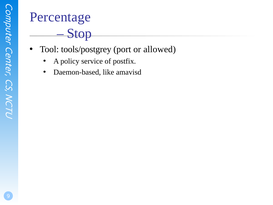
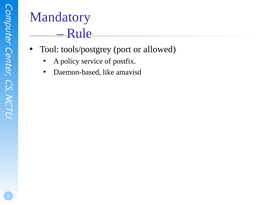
Percentage: Percentage -> Mandatory
Stop: Stop -> Rule
